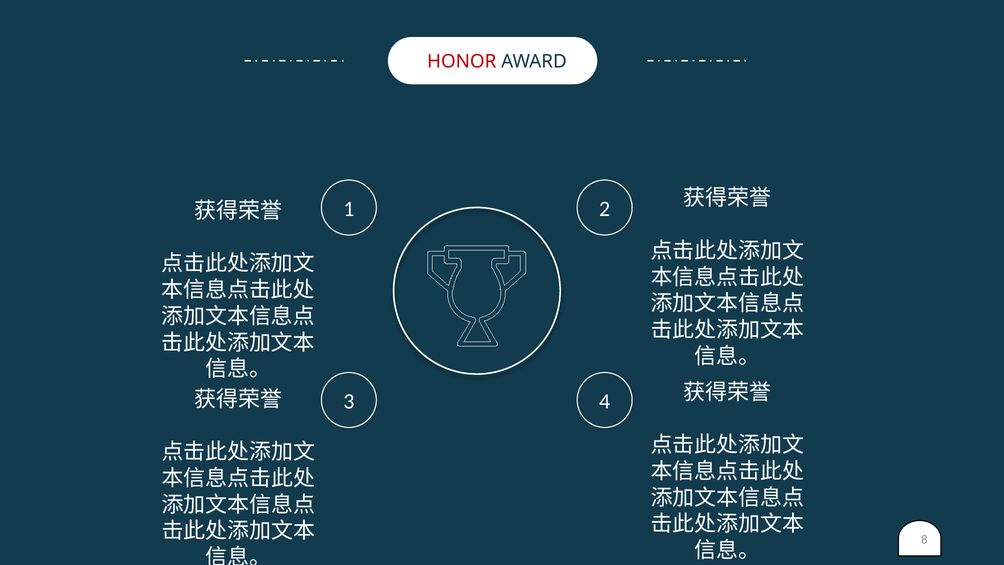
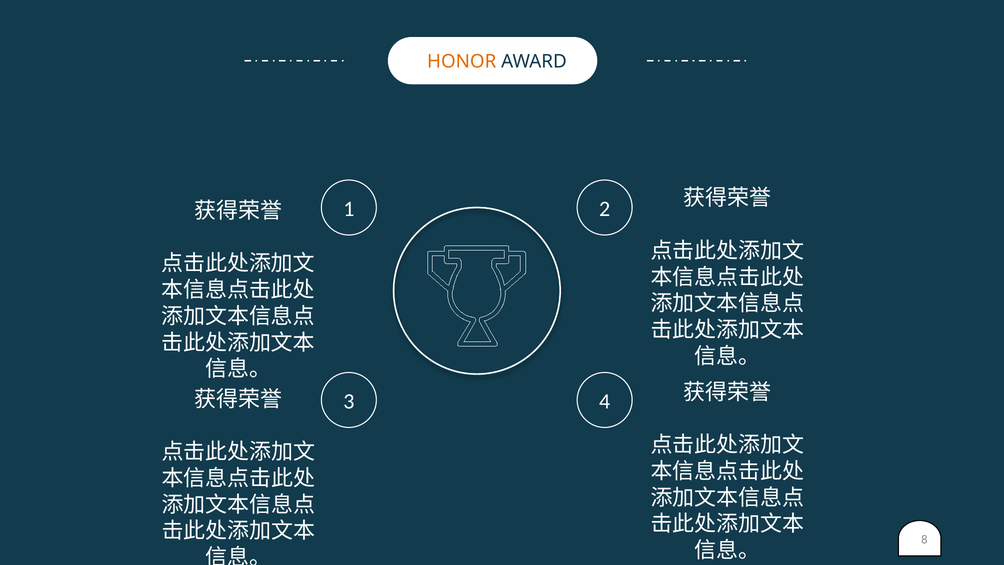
HONOR colour: red -> orange
